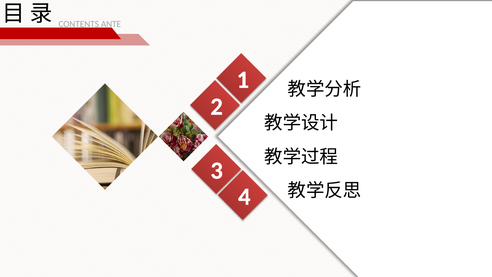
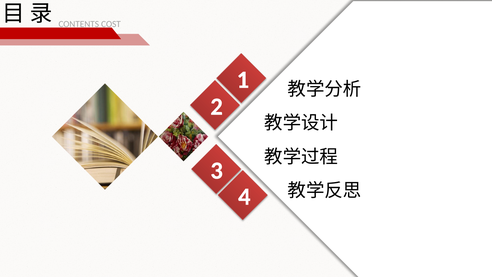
ANTE: ANTE -> COST
